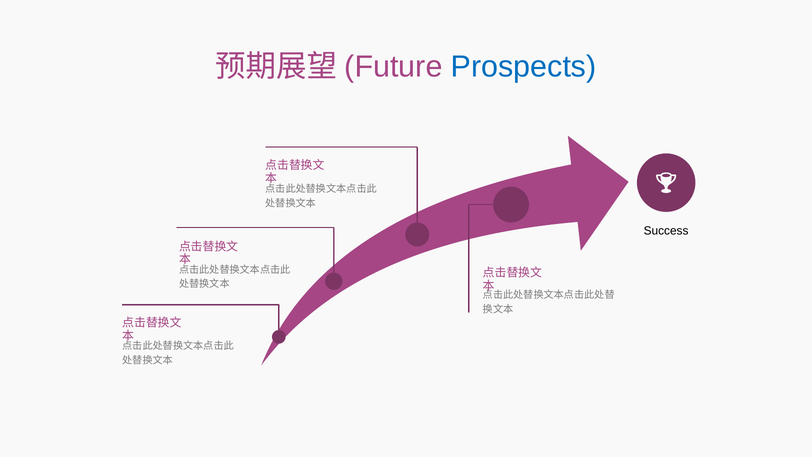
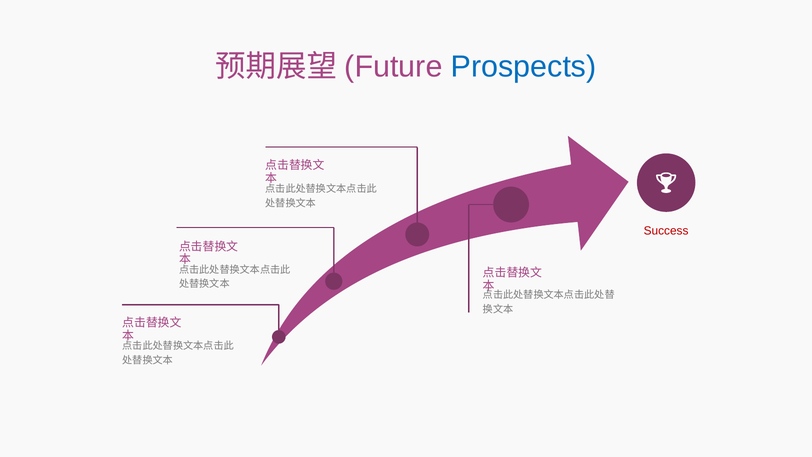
Success colour: black -> red
